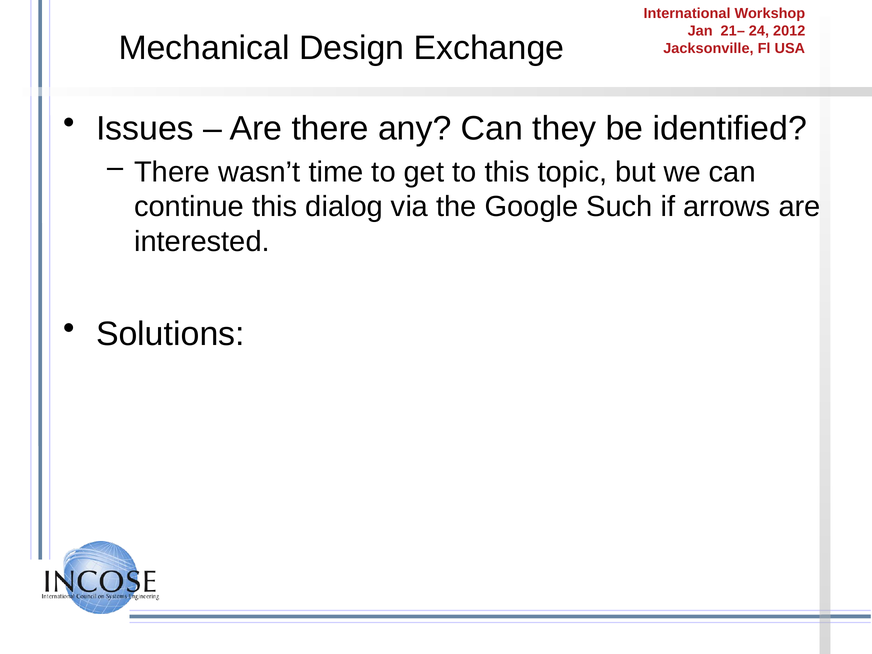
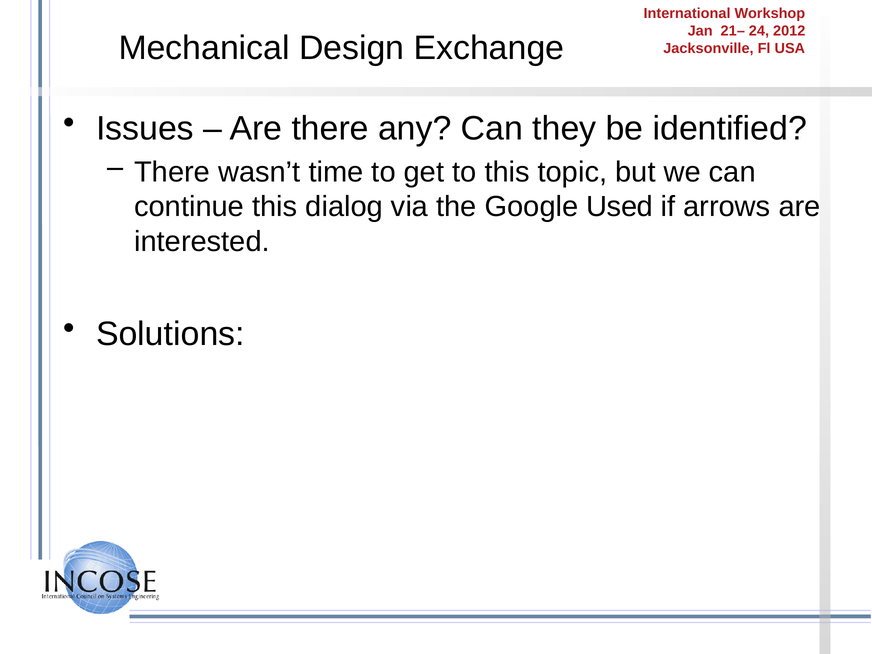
Such: Such -> Used
